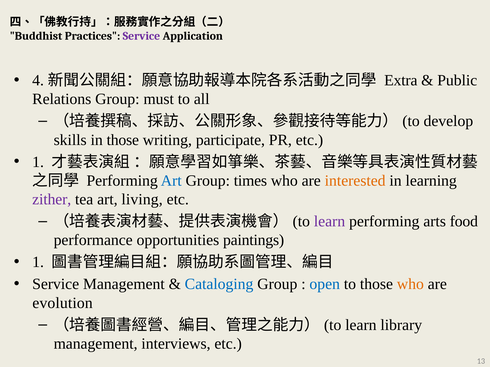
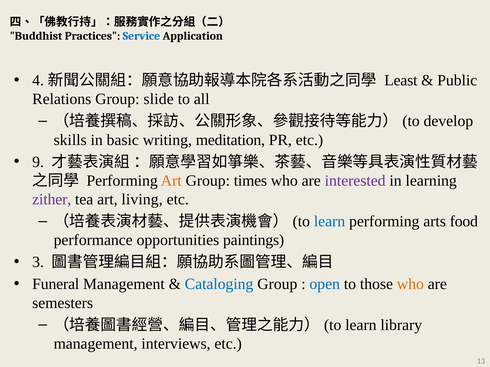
Service at (141, 36) colour: purple -> blue
Extra: Extra -> Least
must: must -> slide
in those: those -> basic
participate: participate -> meditation
1 at (38, 162): 1 -> 9
Art at (171, 181) colour: blue -> orange
interested colour: orange -> purple
learn at (330, 222) colour: purple -> blue
1 at (38, 262): 1 -> 3
Service at (56, 285): Service -> Funeral
evolution: evolution -> semesters
